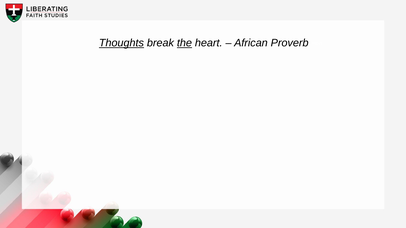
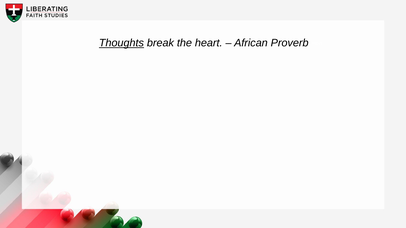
the underline: present -> none
